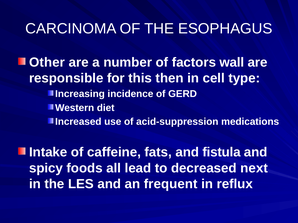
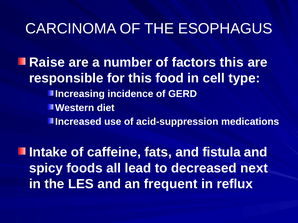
Other: Other -> Raise
factors wall: wall -> this
then: then -> food
